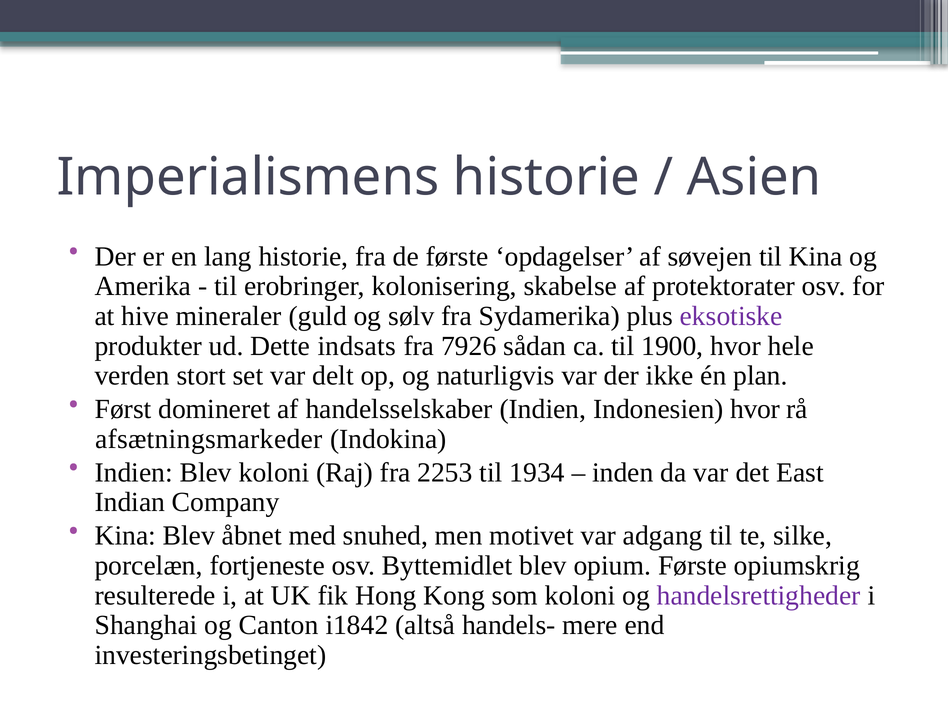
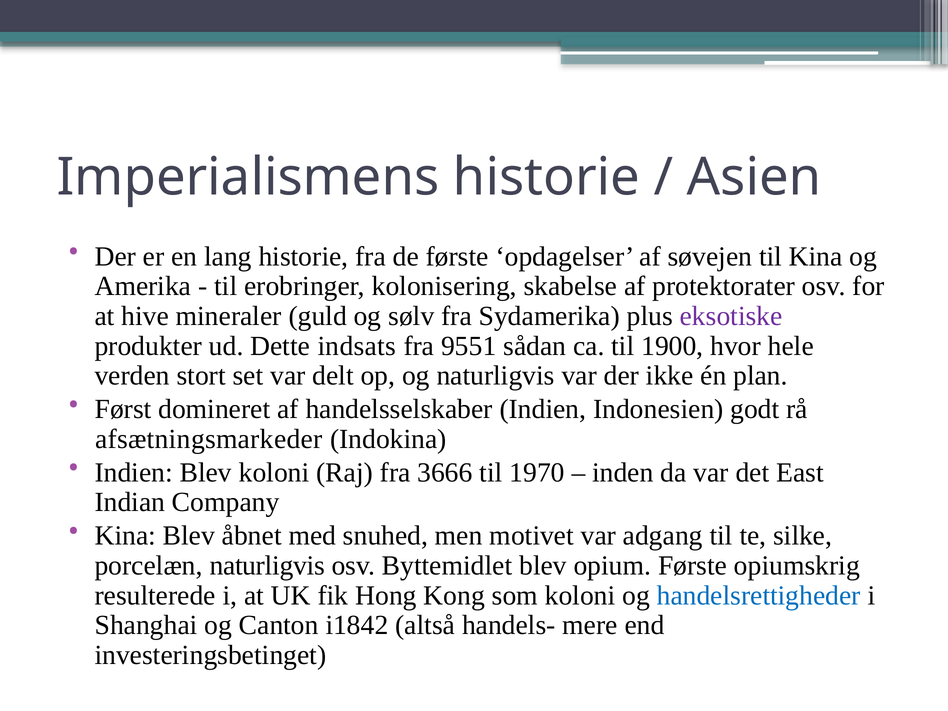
7926: 7926 -> 9551
Indonesien hvor: hvor -> godt
2253: 2253 -> 3666
1934: 1934 -> 1970
porcelæn fortjeneste: fortjeneste -> naturligvis
handelsrettigheder colour: purple -> blue
